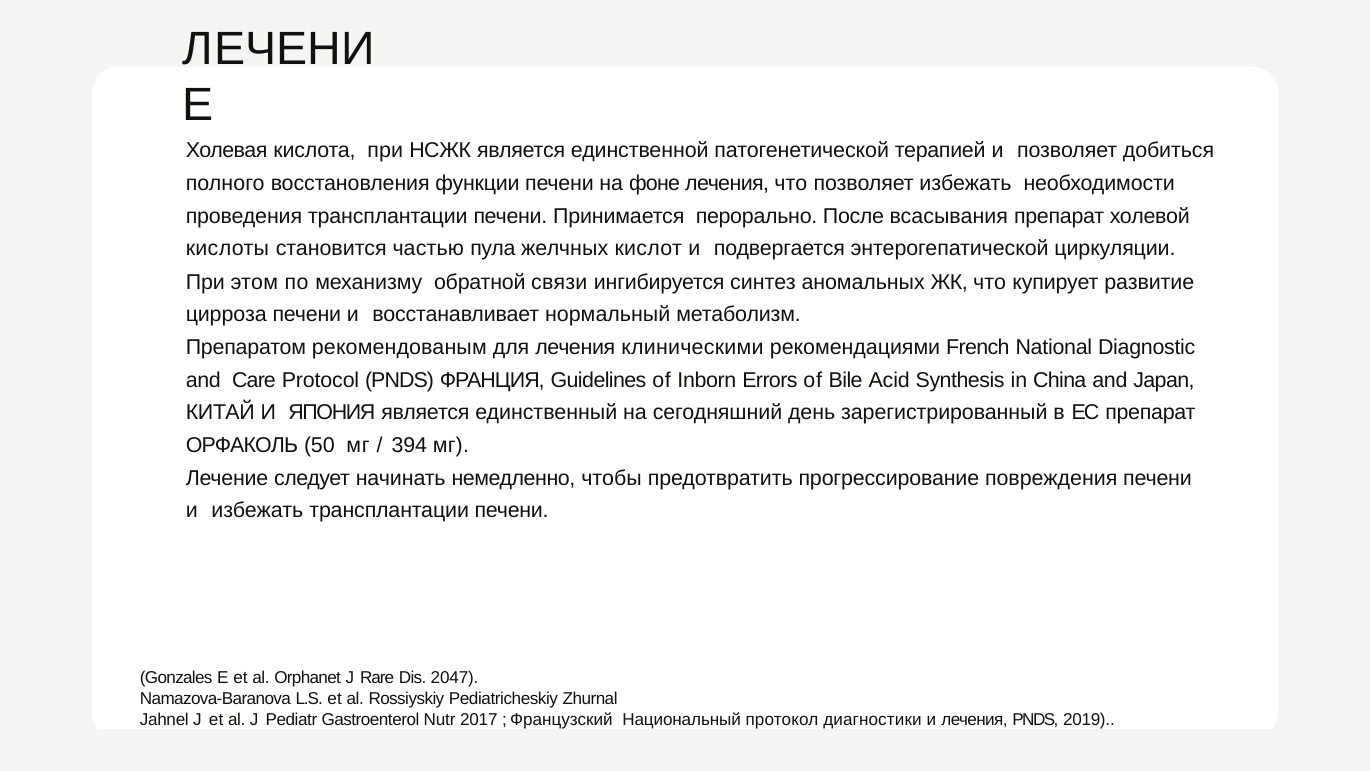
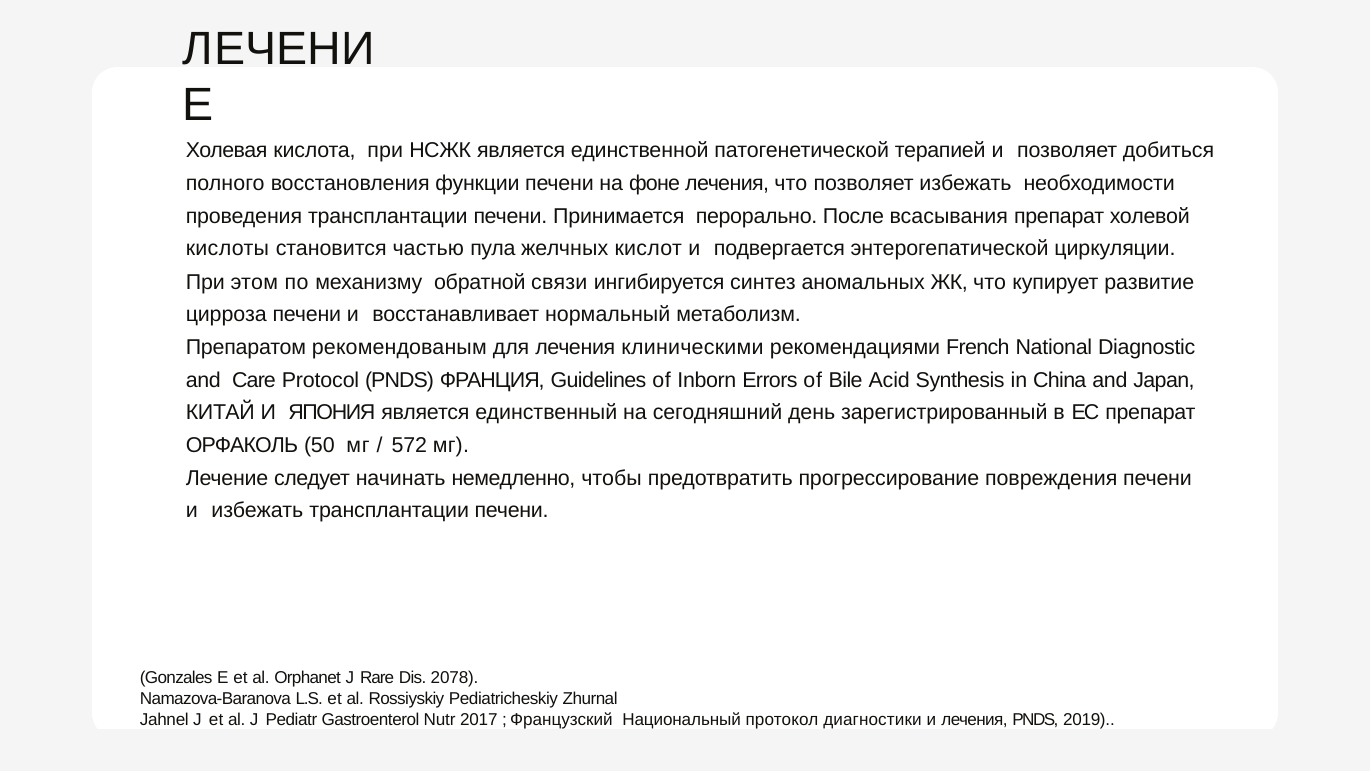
394: 394 -> 572
2047: 2047 -> 2078
